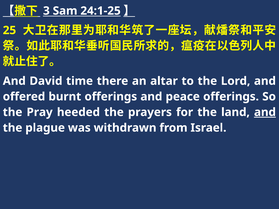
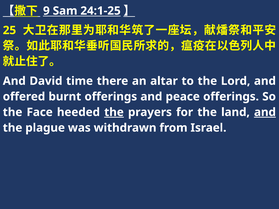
3: 3 -> 9
Pray: Pray -> Face
the at (114, 112) underline: none -> present
